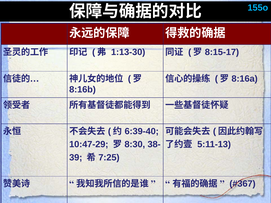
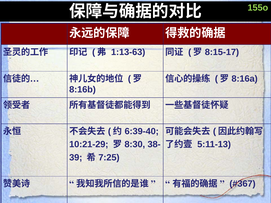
155o colour: light blue -> light green
1:13-30: 1:13-30 -> 1:13-63
10:47-29: 10:47-29 -> 10:21-29
